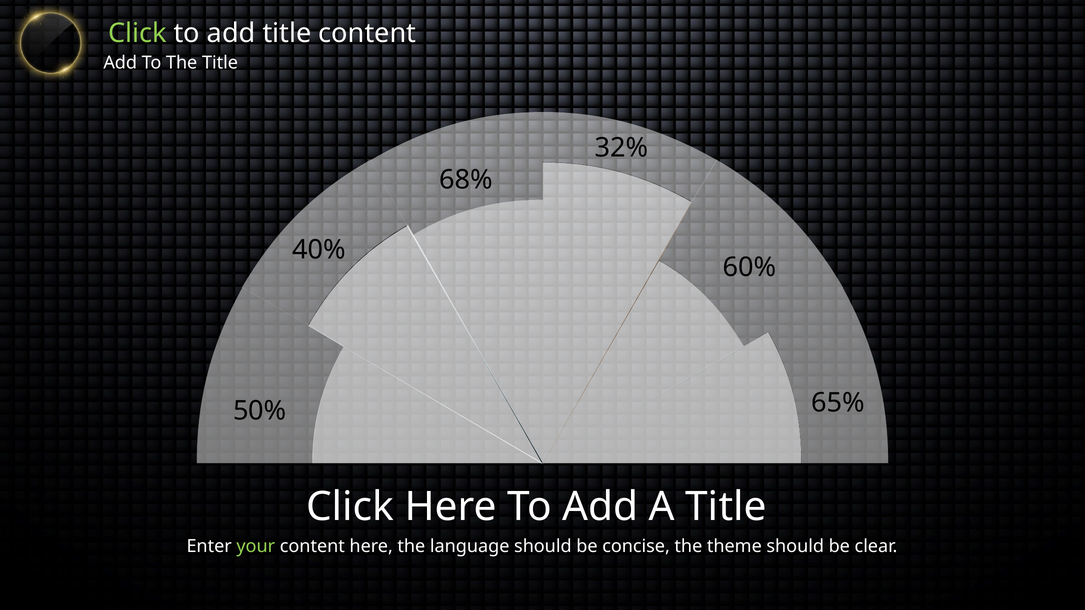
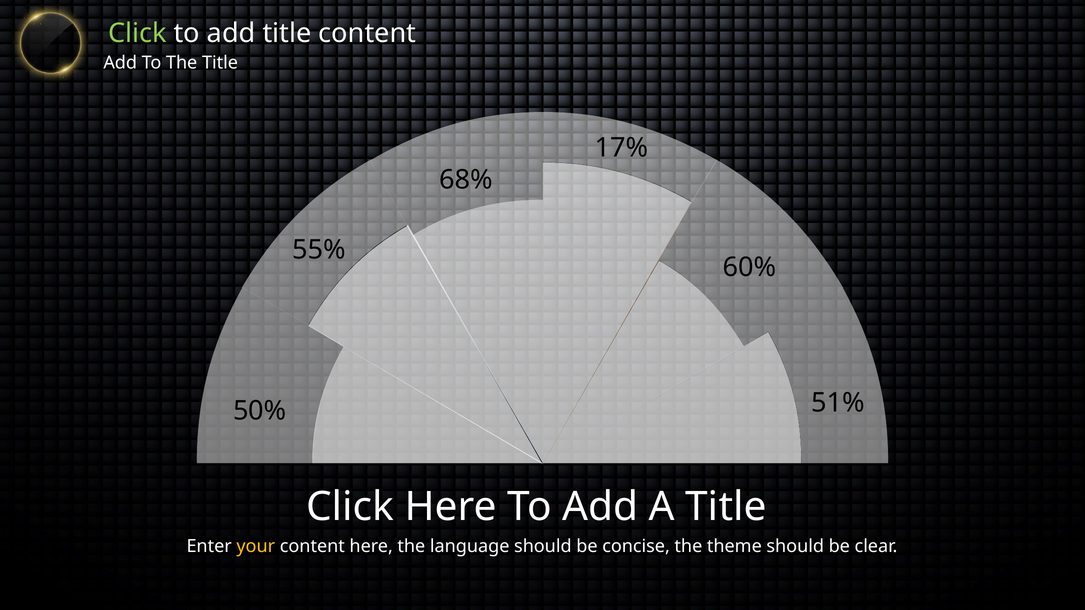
32%: 32% -> 17%
40%: 40% -> 55%
65%: 65% -> 51%
your colour: light green -> yellow
